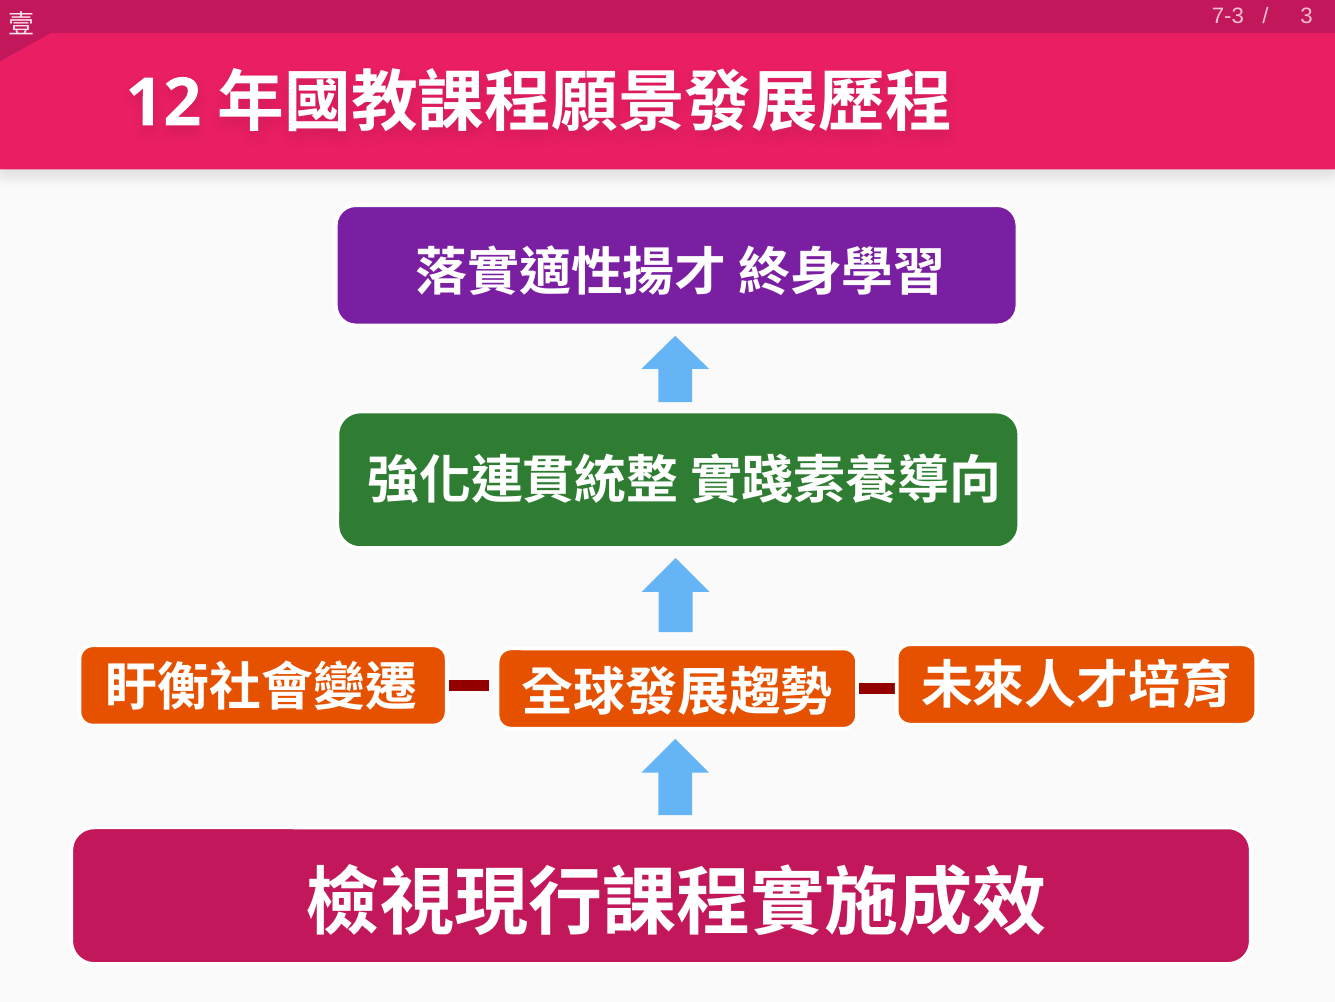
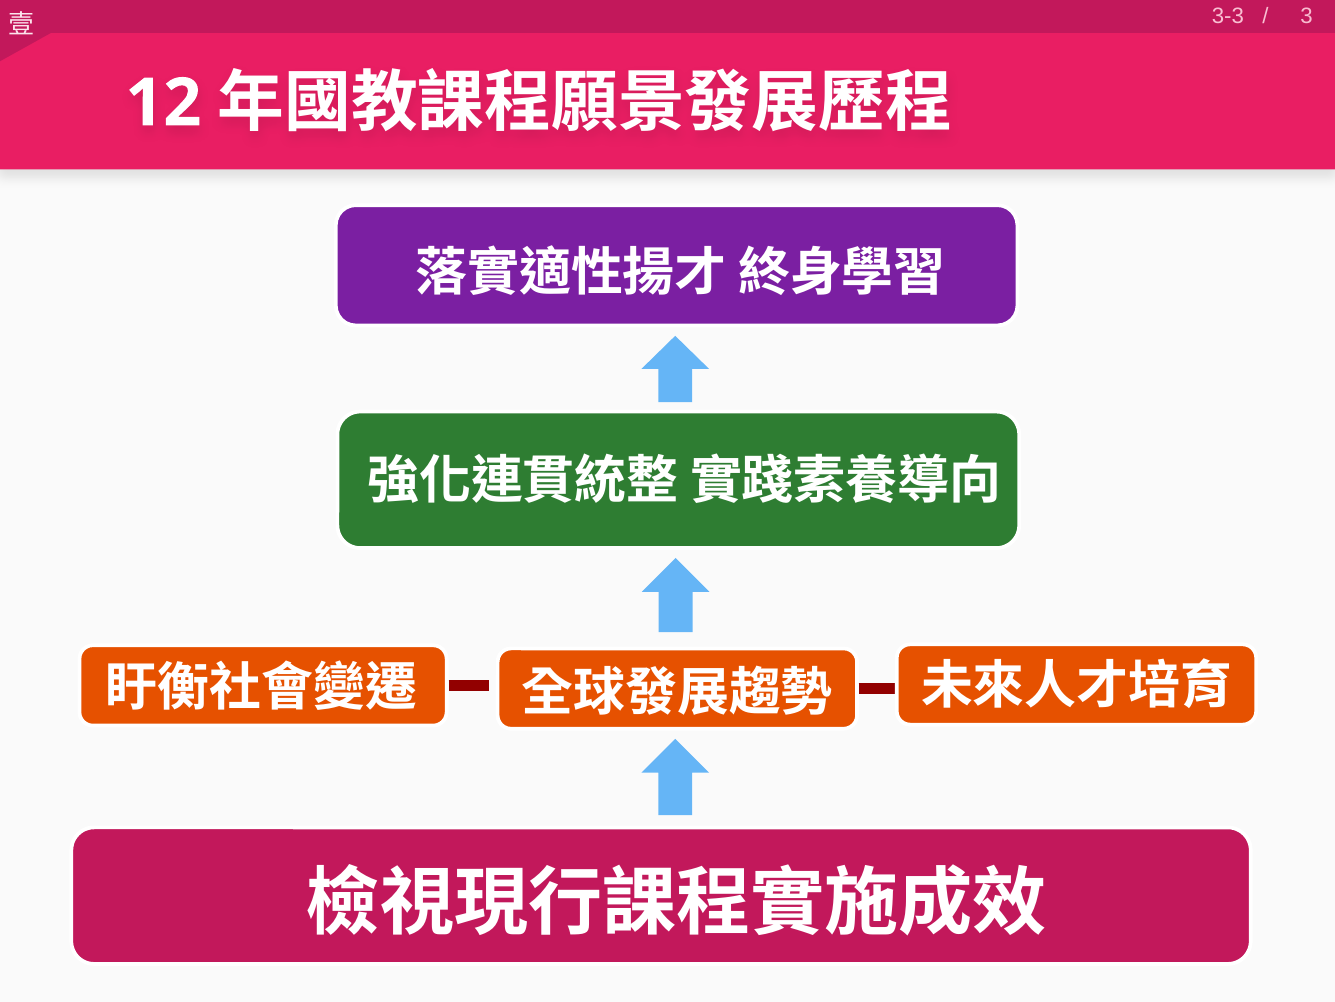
7-3: 7-3 -> 3-3
